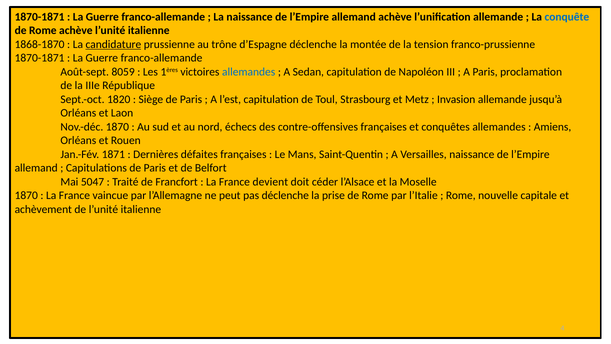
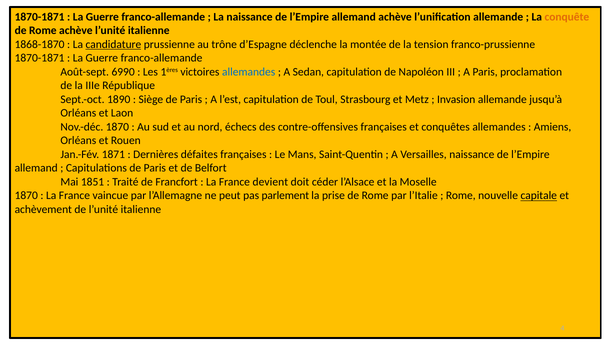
conquête colour: blue -> orange
8059: 8059 -> 6990
1820: 1820 -> 1890
5047: 5047 -> 1851
pas déclenche: déclenche -> parlement
capitale underline: none -> present
